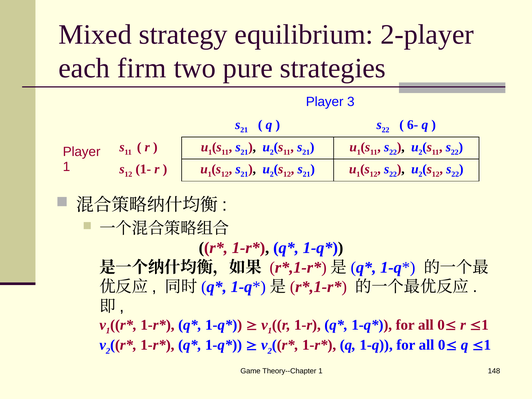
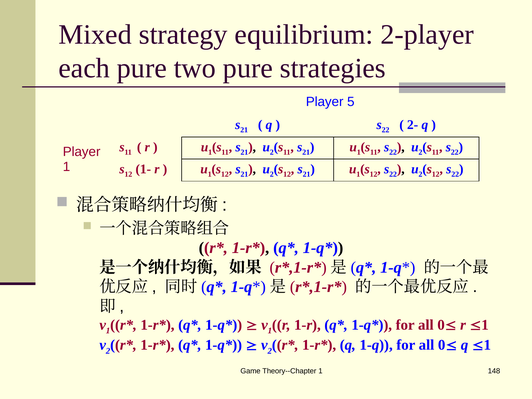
each firm: firm -> pure
3: 3 -> 5
6-: 6- -> 2-
